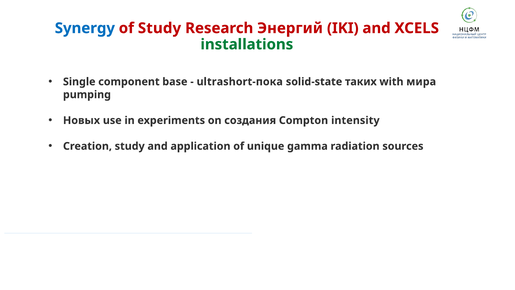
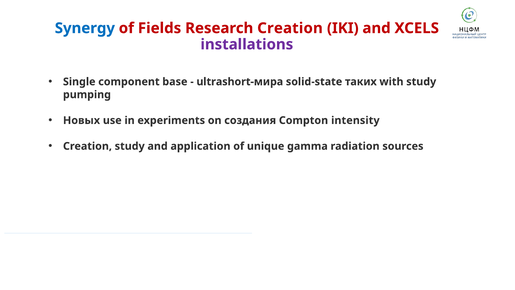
of Study: Study -> Fields
Research Энергий: Энергий -> Creation
installations colour: green -> purple
ultrashort-пока: ultrashort-пока -> ultrashort-мира
with мира: мира -> study
